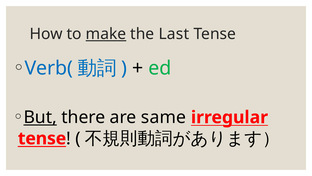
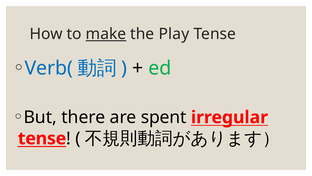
Last: Last -> Play
But underline: present -> none
same: same -> spent
